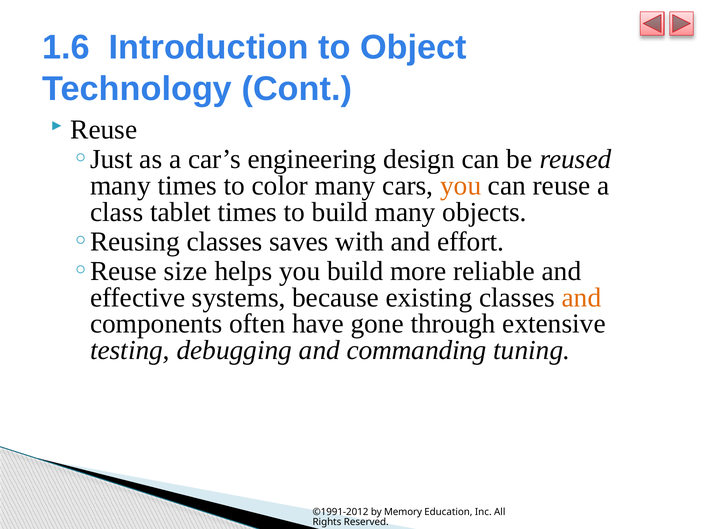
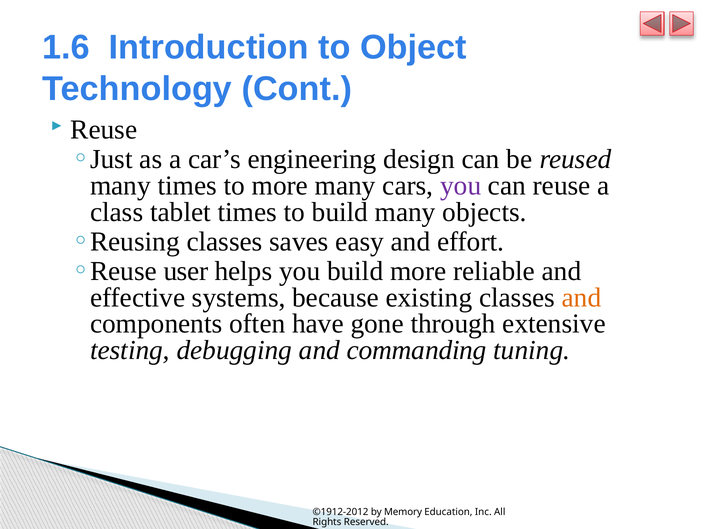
to color: color -> more
you at (461, 186) colour: orange -> purple
with: with -> easy
size: size -> user
©1991-2012: ©1991-2012 -> ©1912-2012
